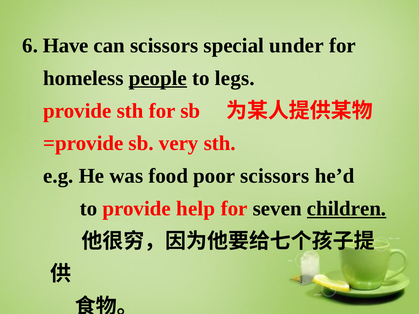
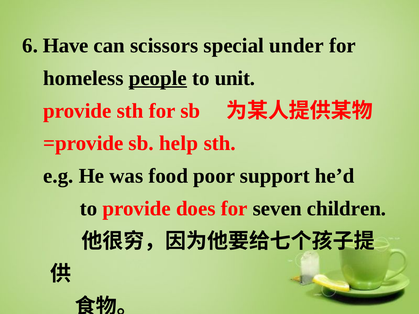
legs: legs -> unit
very: very -> help
poor scissors: scissors -> support
help: help -> does
children underline: present -> none
